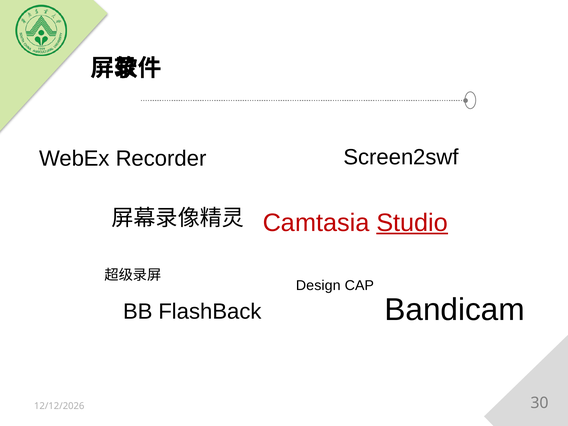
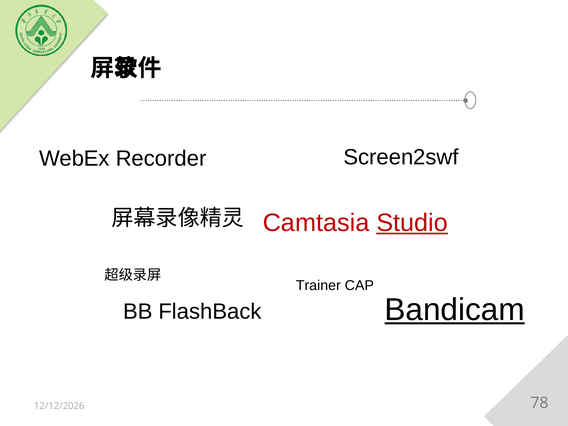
Design: Design -> Trainer
Bandicam underline: none -> present
30: 30 -> 78
